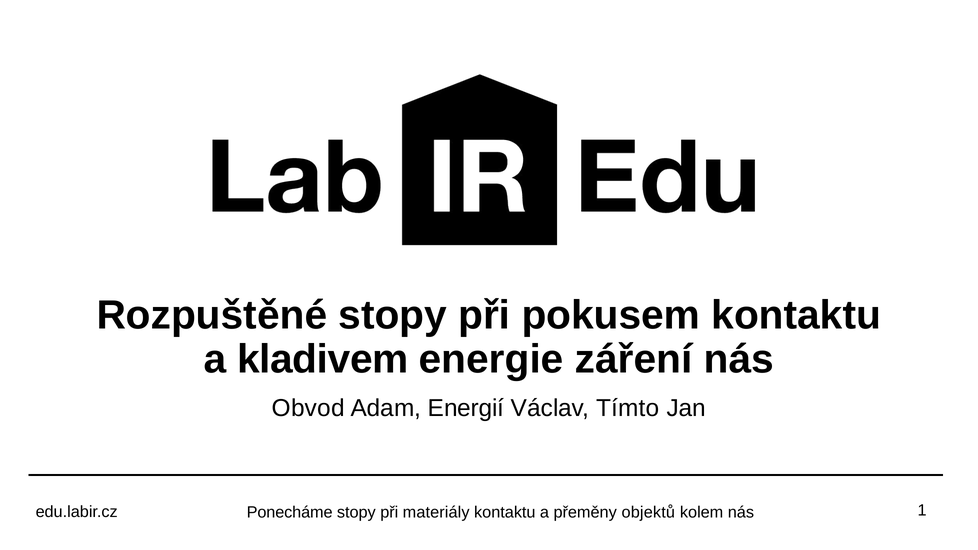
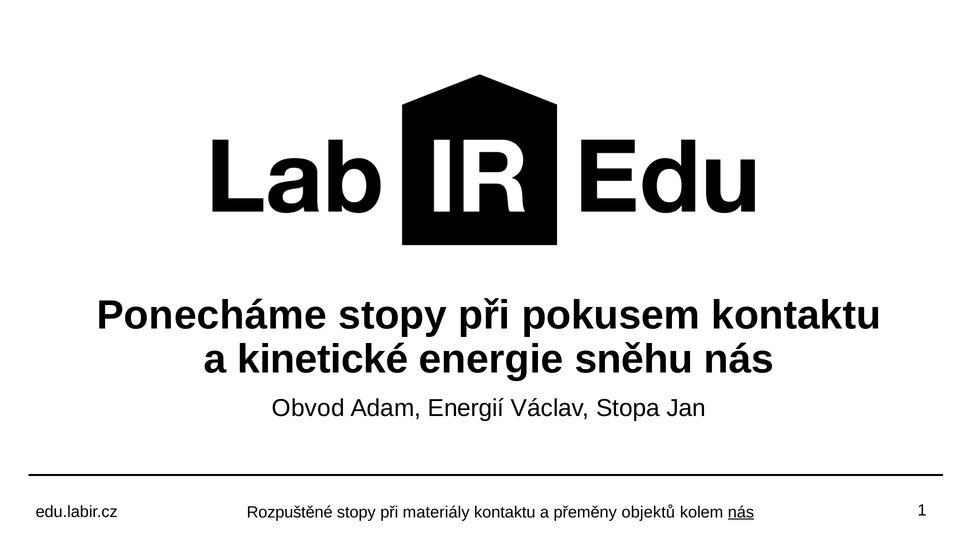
Rozpuštěné: Rozpuštěné -> Ponecháme
kladivem: kladivem -> kinetické
záření: záření -> sněhu
Tímto: Tímto -> Stopa
Ponecháme: Ponecháme -> Rozpuštěné
nás at (741, 512) underline: none -> present
